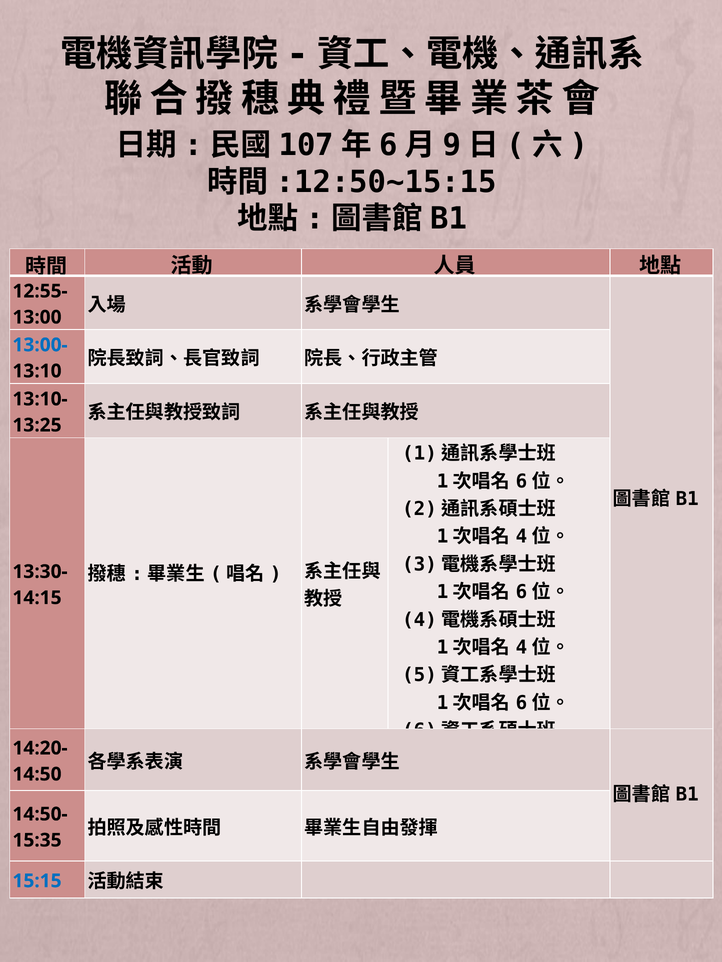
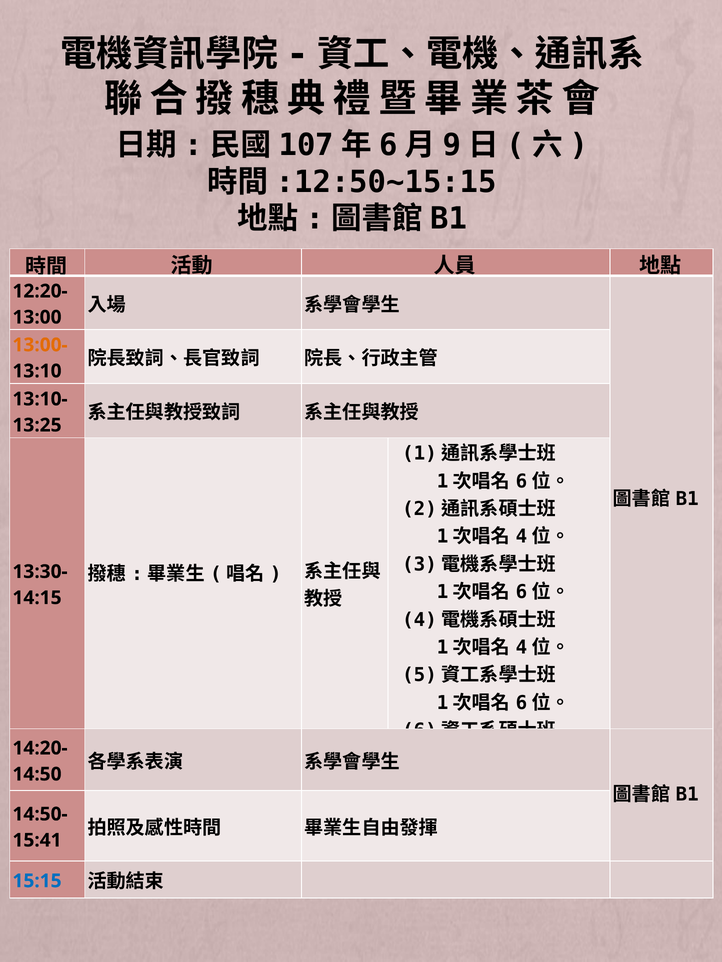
12:55-: 12:55- -> 12:20-
13:00- colour: blue -> orange
15:35: 15:35 -> 15:41
